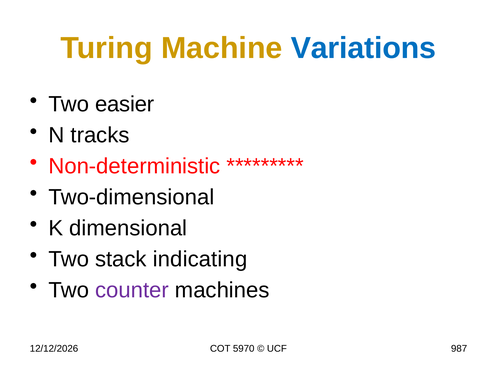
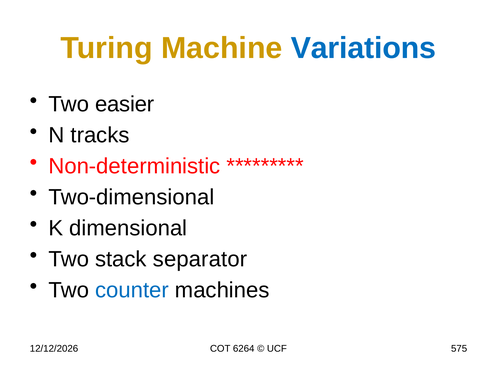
indicating: indicating -> separator
counter colour: purple -> blue
5970: 5970 -> 6264
987: 987 -> 575
